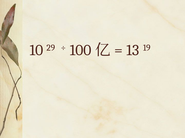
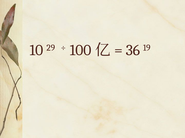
13: 13 -> 36
